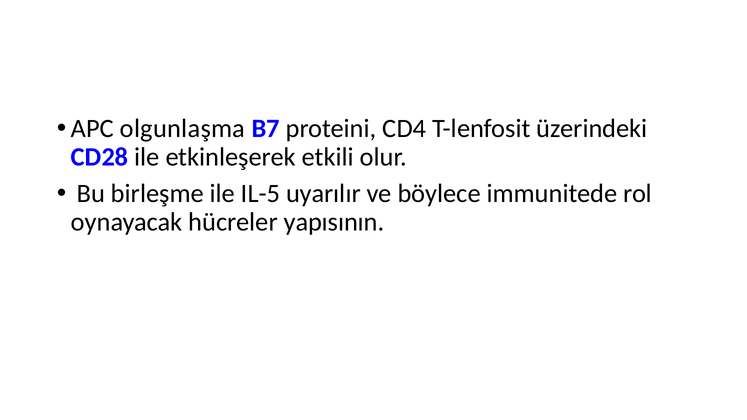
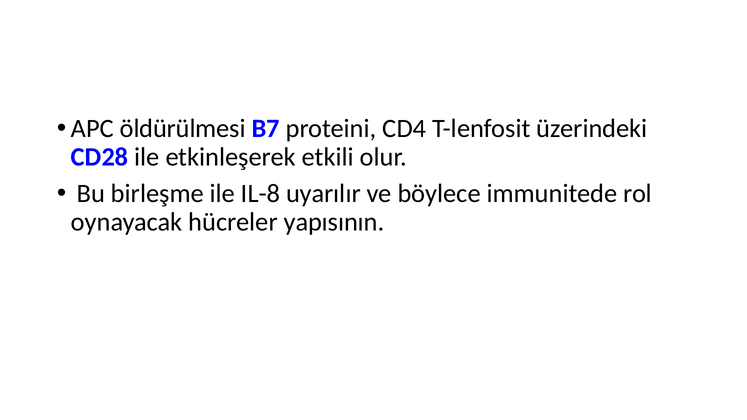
olgunlaşma: olgunlaşma -> öldürülmesi
IL-5: IL-5 -> IL-8
